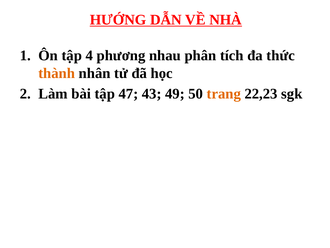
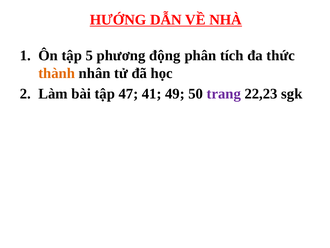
4: 4 -> 5
nhau: nhau -> động
43: 43 -> 41
trang colour: orange -> purple
